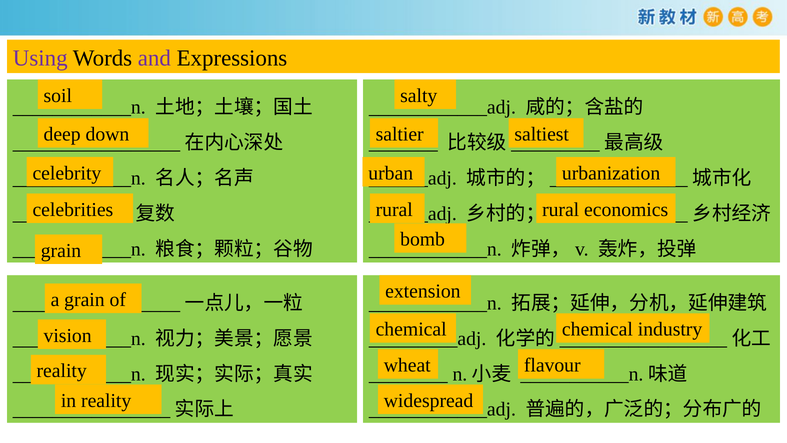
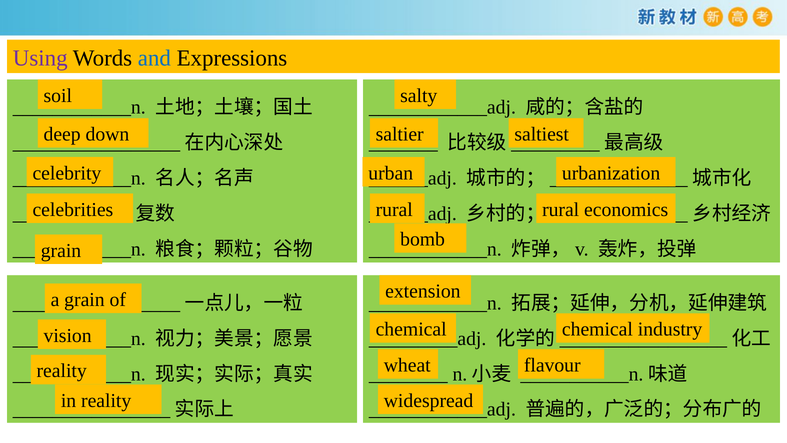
and colour: purple -> blue
